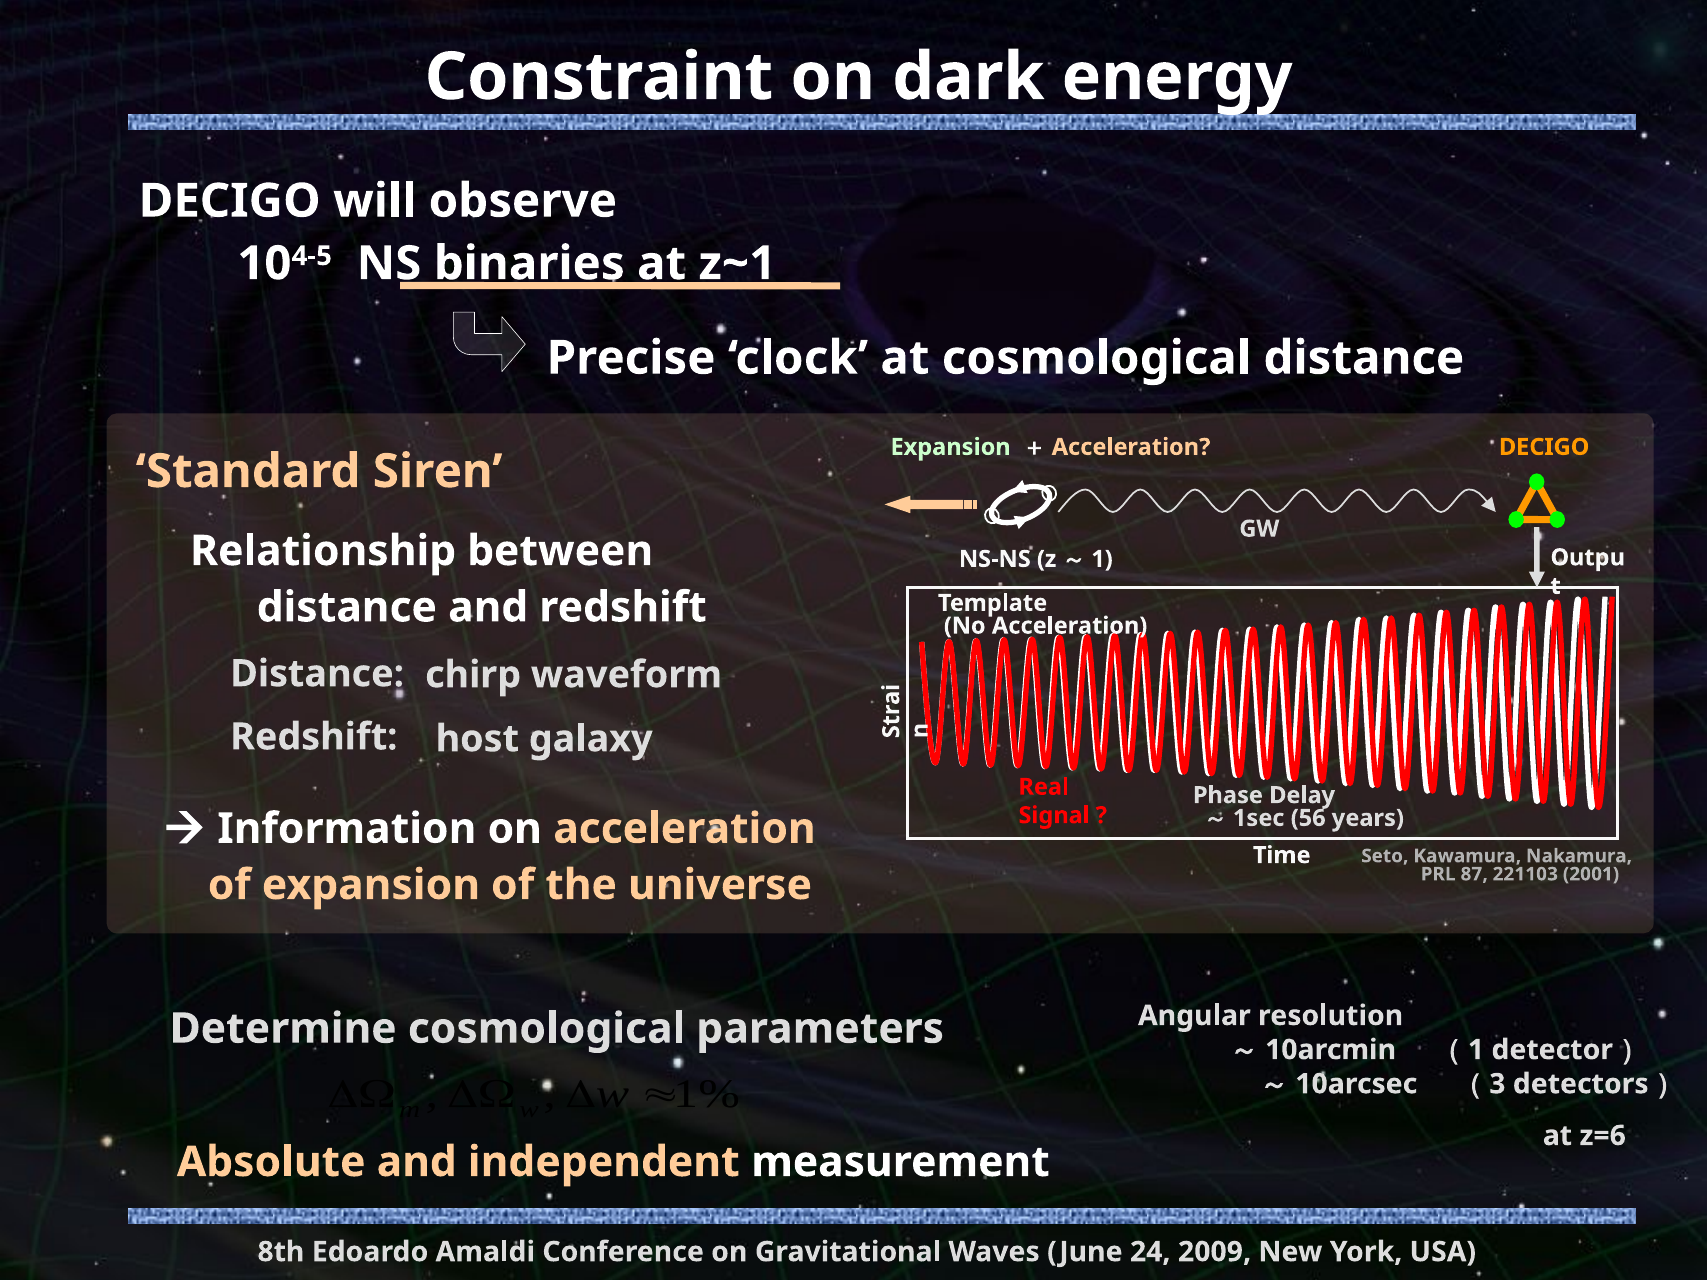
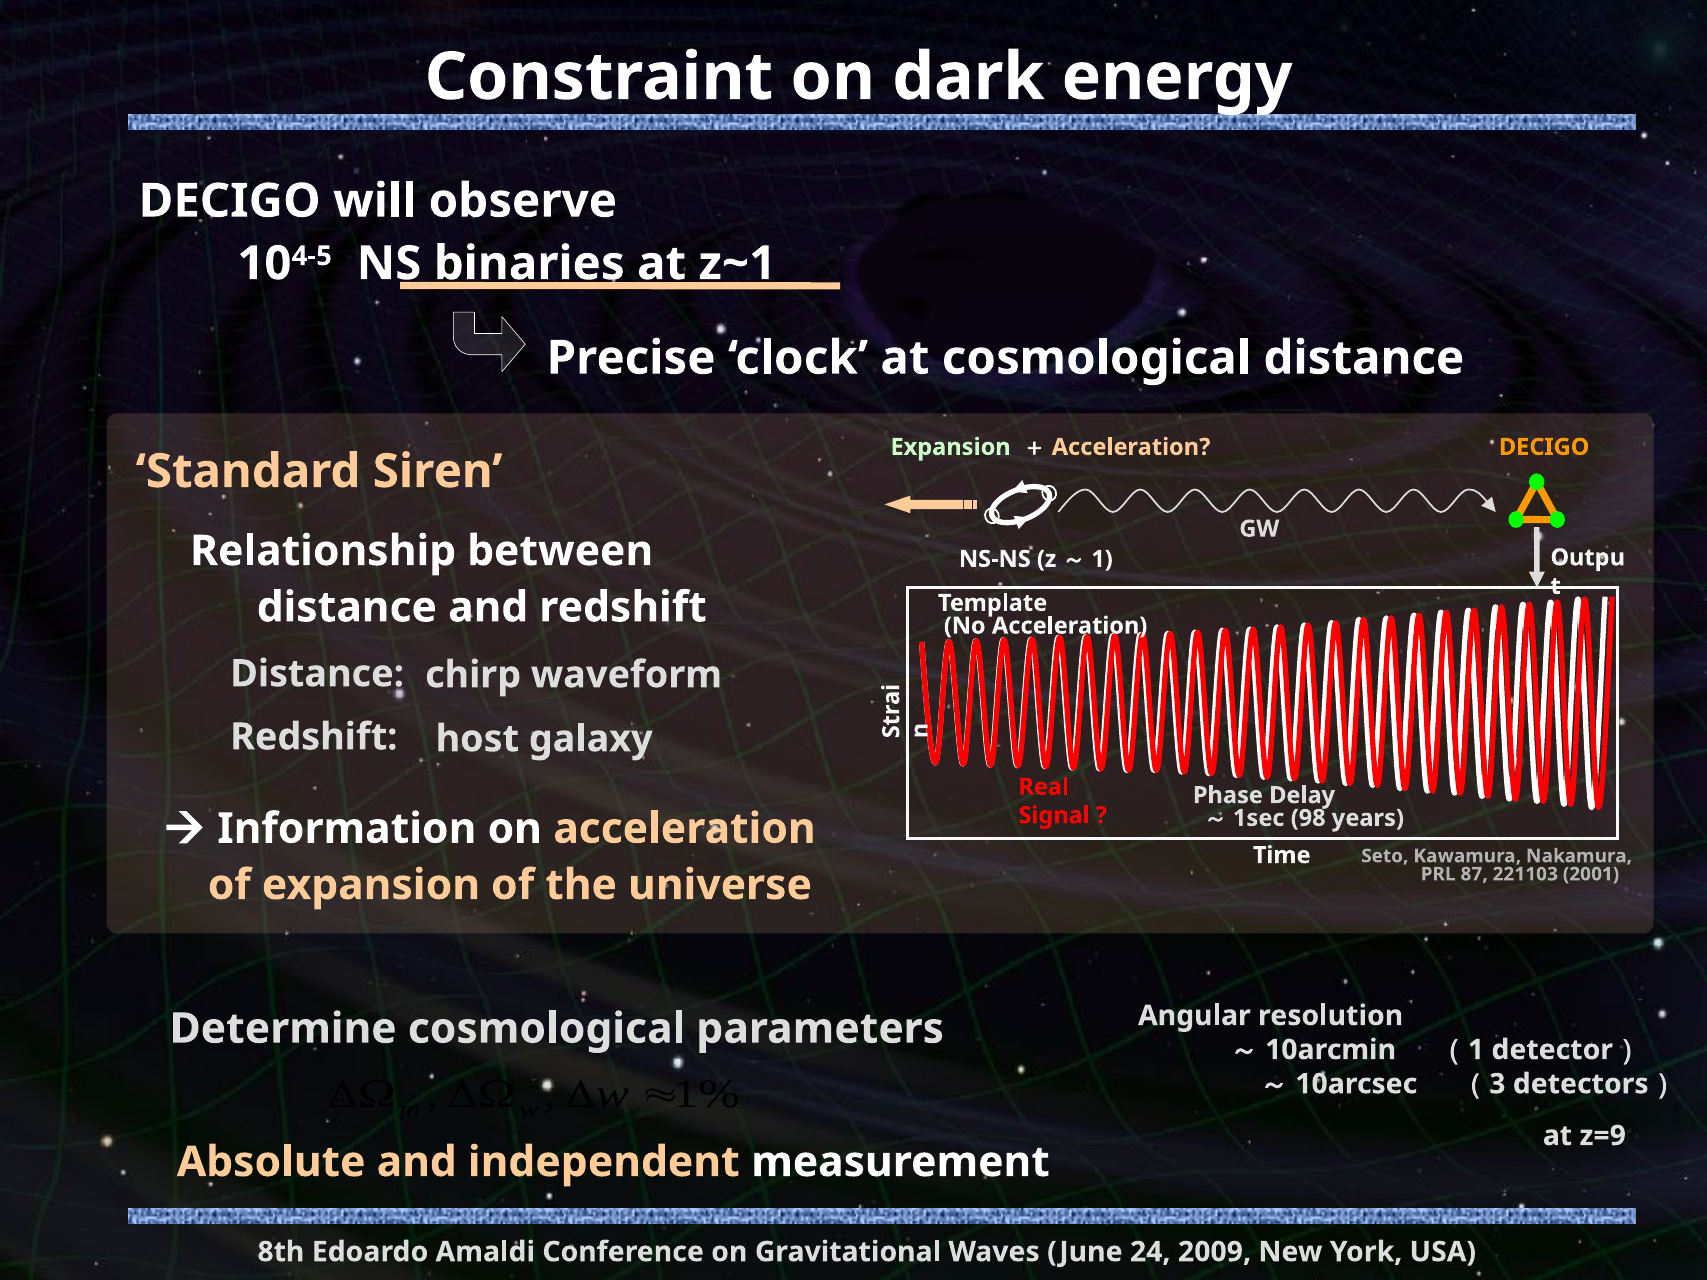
56: 56 -> 98
z=6: z=6 -> z=9
